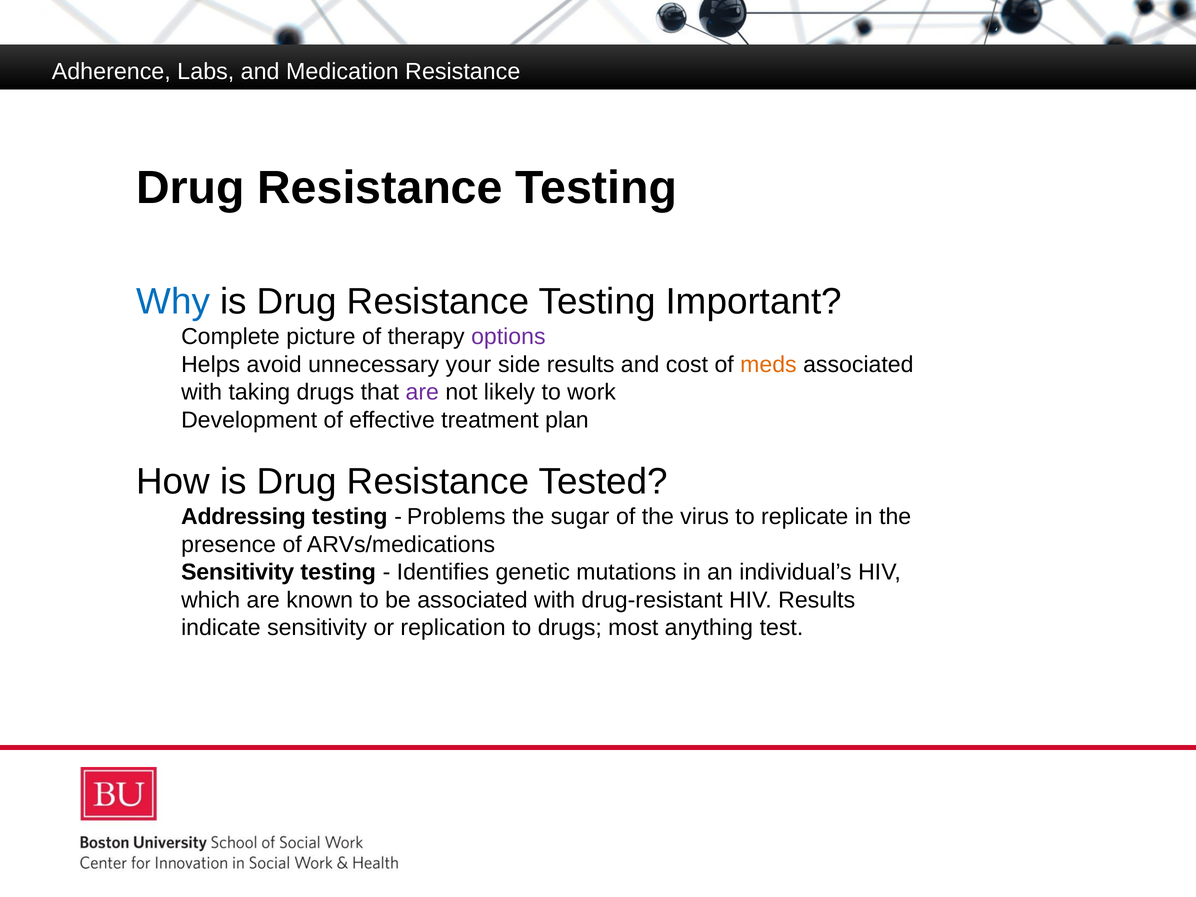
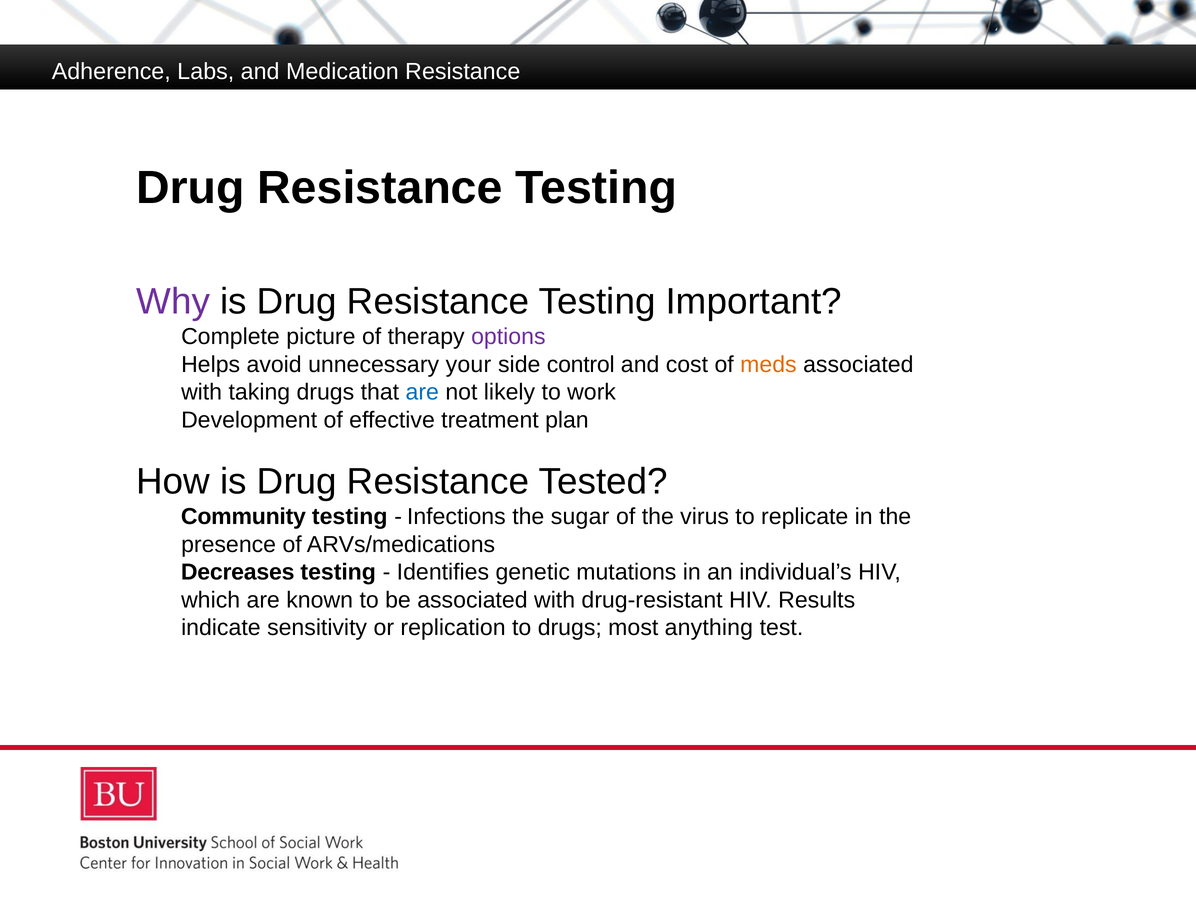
Why colour: blue -> purple
side results: results -> control
are at (422, 392) colour: purple -> blue
Addressing: Addressing -> Community
Problems: Problems -> Infections
Sensitivity at (238, 572): Sensitivity -> Decreases
